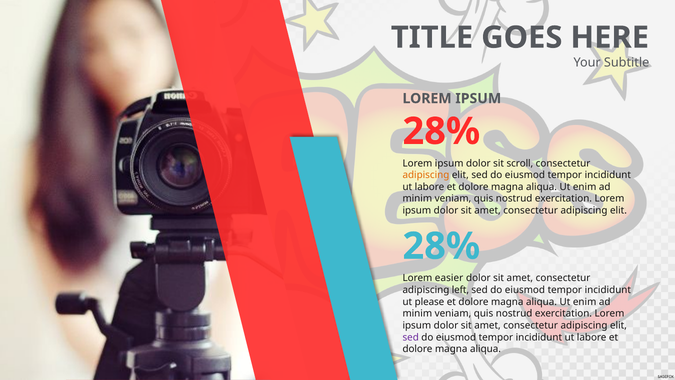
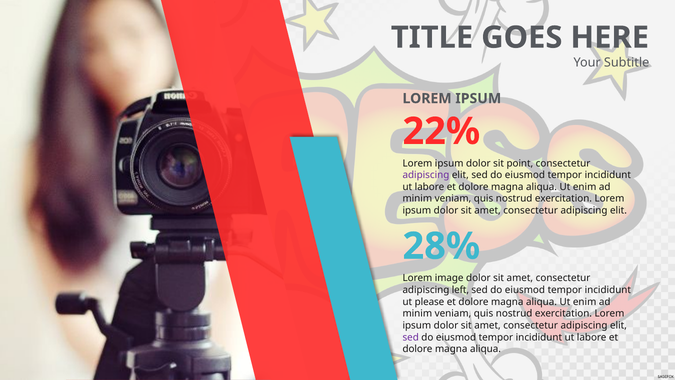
28% at (441, 131): 28% -> 22%
scroll: scroll -> point
adipiscing at (426, 175) colour: orange -> purple
easier: easier -> image
